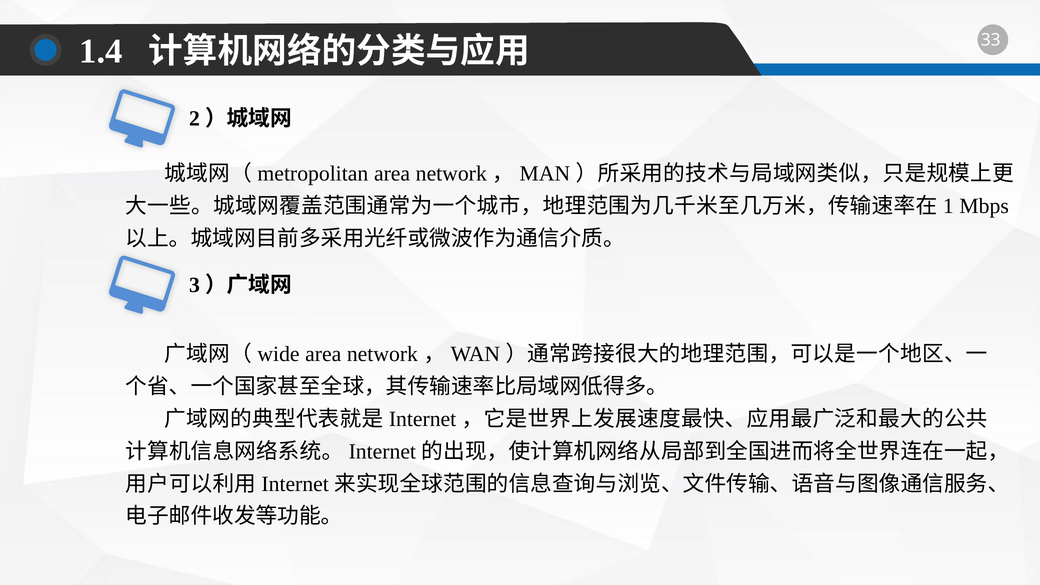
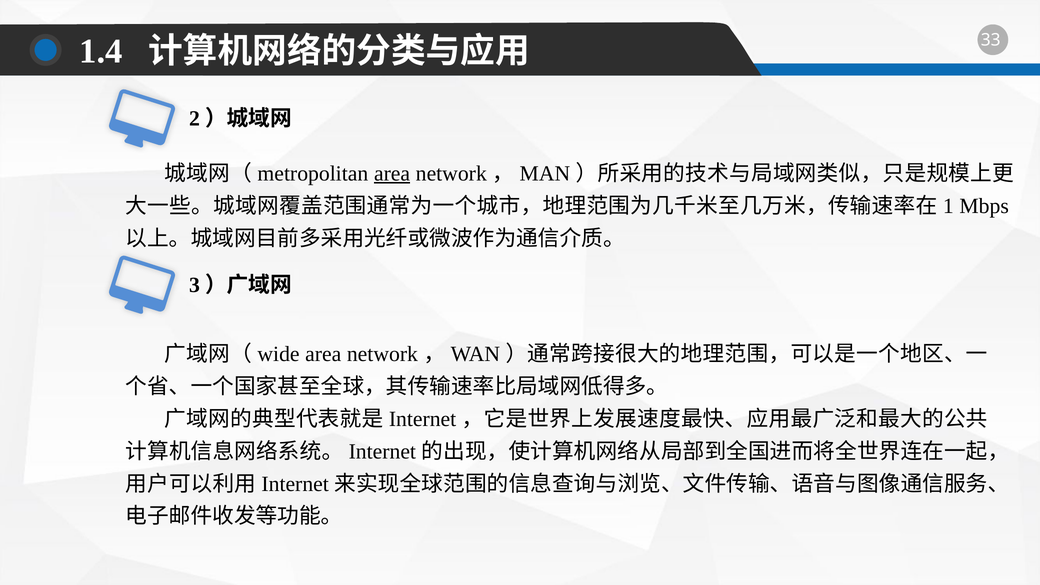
area at (392, 173) underline: none -> present
